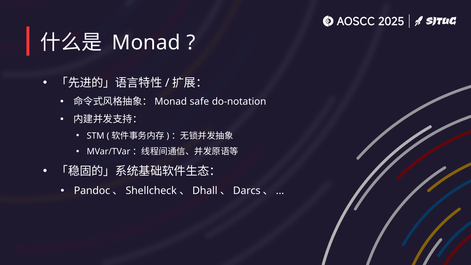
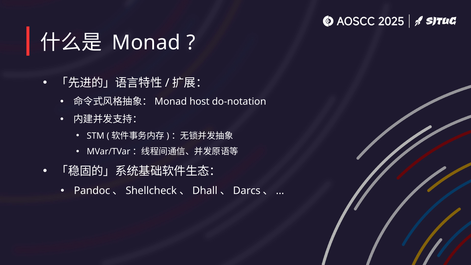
safe: safe -> host
